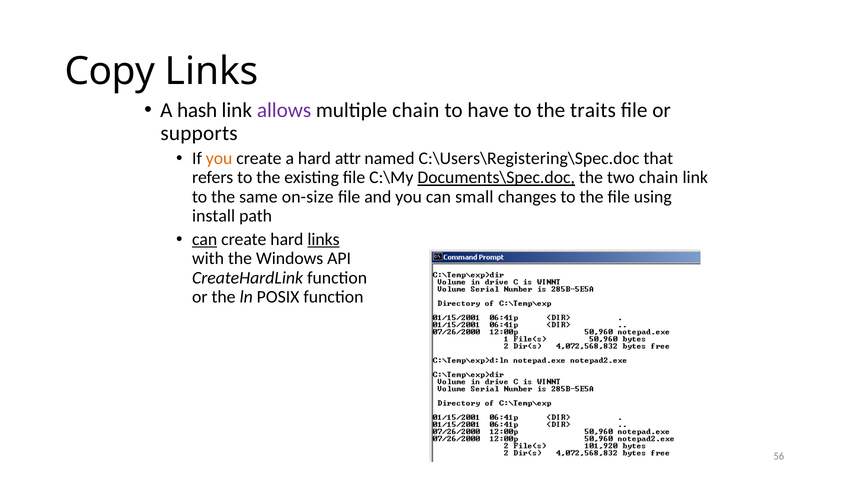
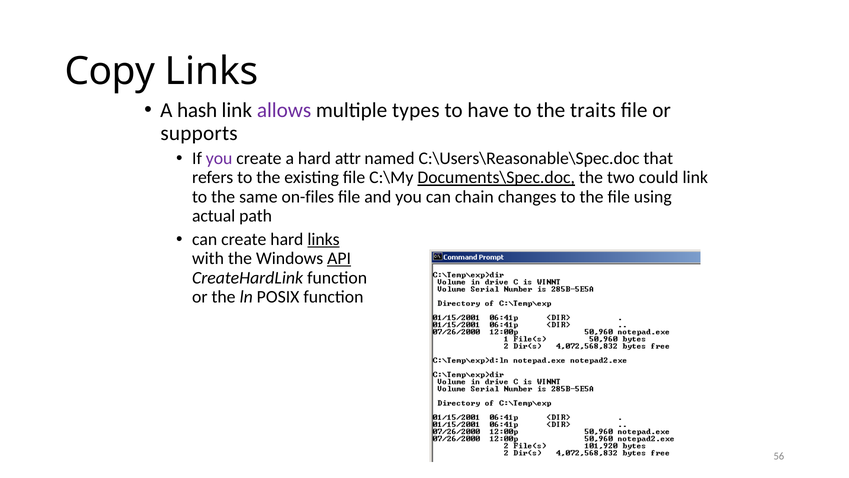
multiple chain: chain -> types
you at (219, 158) colour: orange -> purple
C:\Users\Registering\Spec.doc: C:\Users\Registering\Spec.doc -> C:\Users\Reasonable\Spec.doc
two chain: chain -> could
on-size: on-size -> on-files
small: small -> chain
install: install -> actual
can at (205, 239) underline: present -> none
API underline: none -> present
